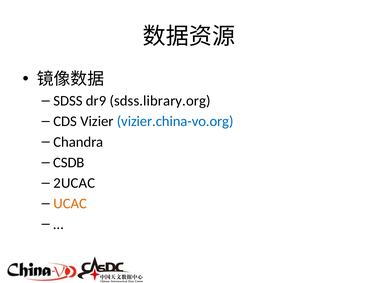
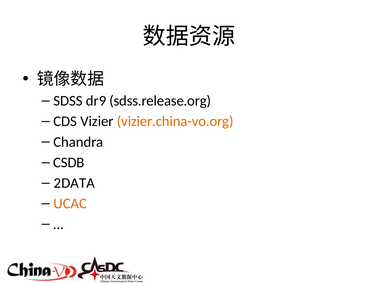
sdss.library.org: sdss.library.org -> sdss.release.org
vizier.china-vo.org colour: blue -> orange
2UCAC: 2UCAC -> 2DATA
